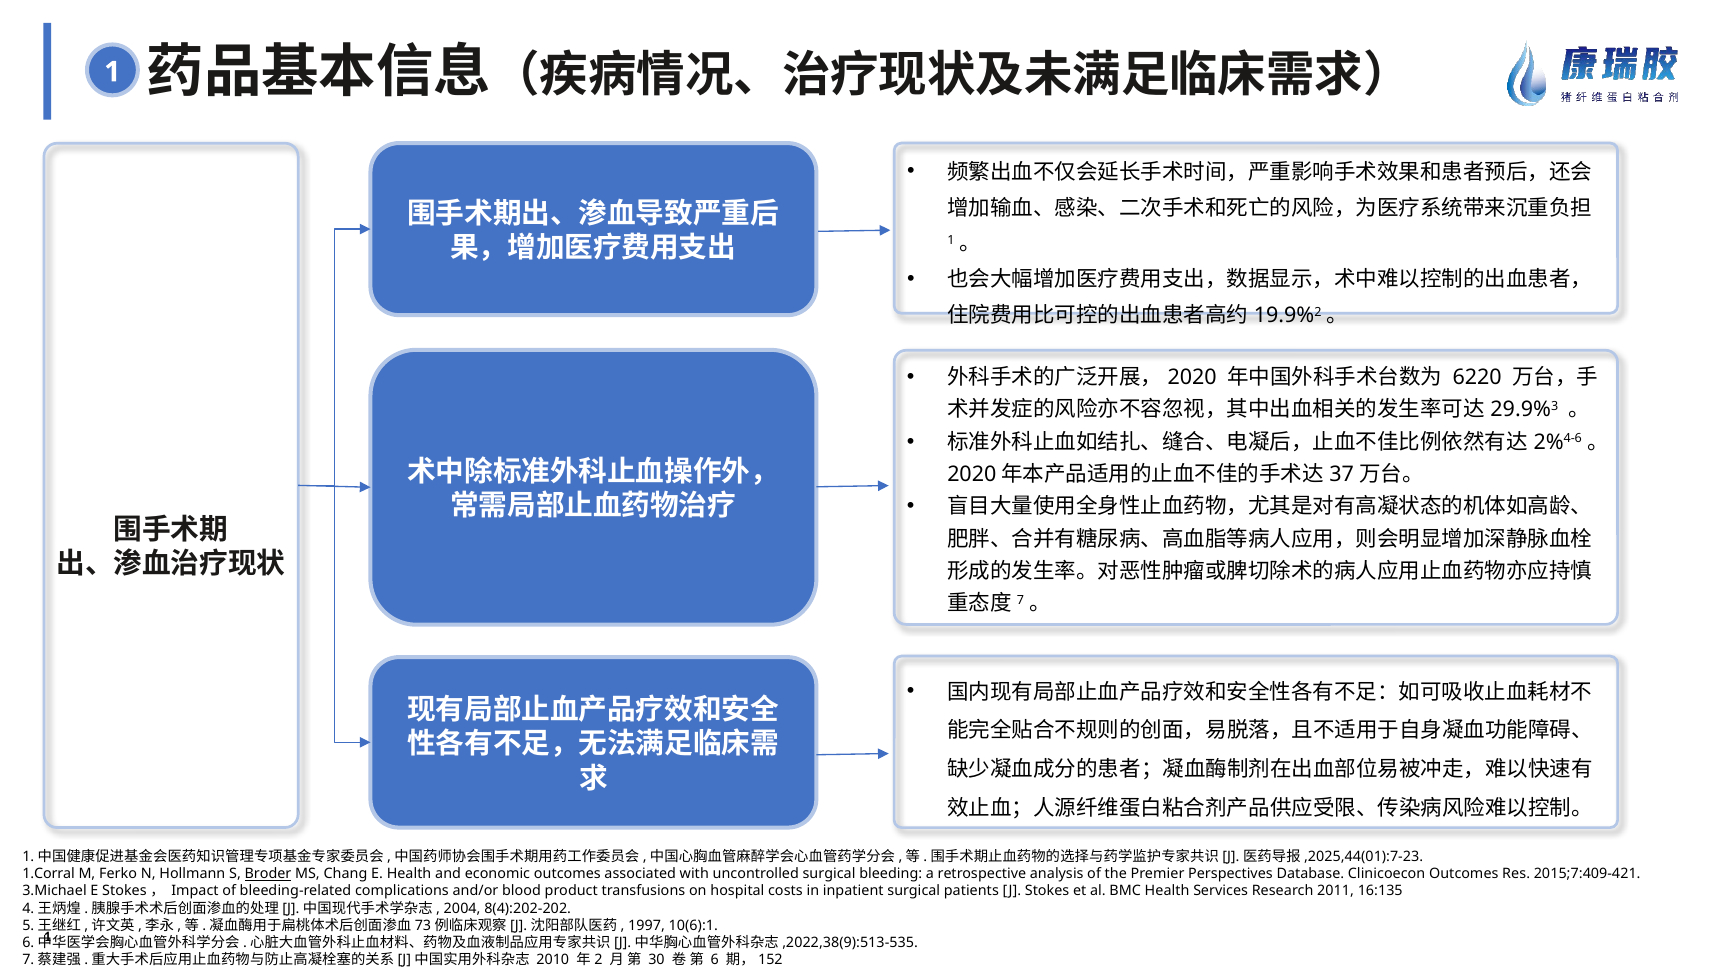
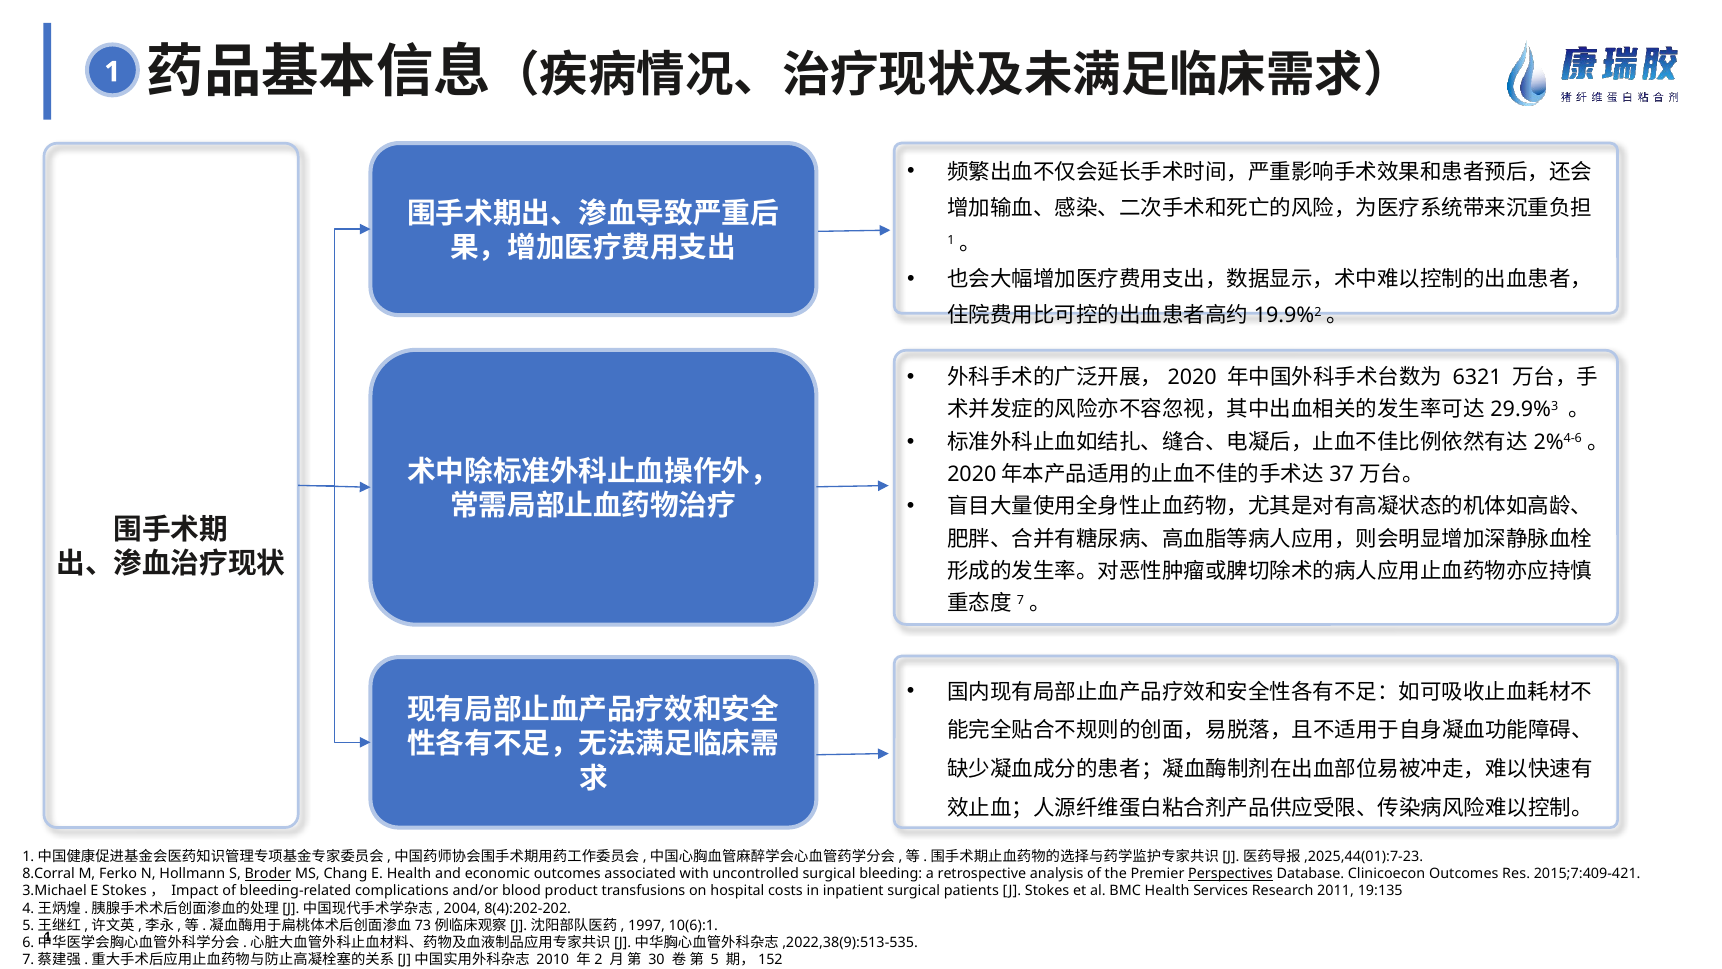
6220: 6220 -> 6321
1.Corral: 1.Corral -> 8.Corral
Perspectives underline: none -> present
16:135: 16:135 -> 19:135
6: 6 -> 5
